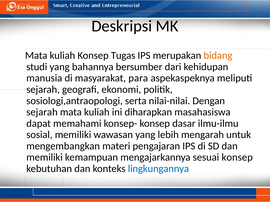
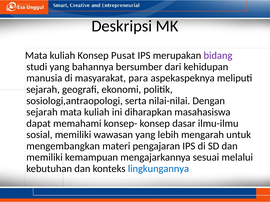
Tugas: Tugas -> Pusat
bidang colour: orange -> purple
sesuai konsep: konsep -> melalui
